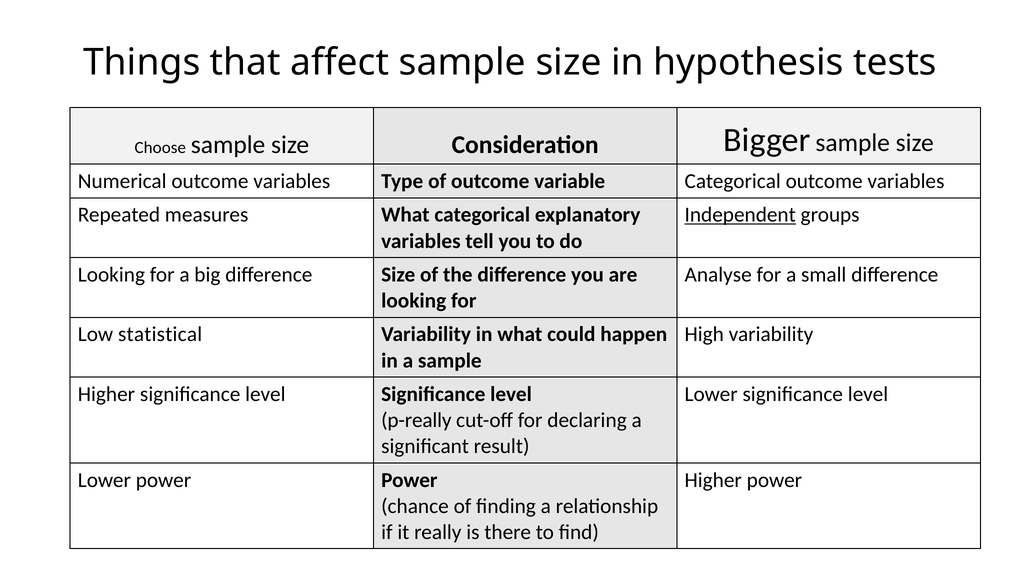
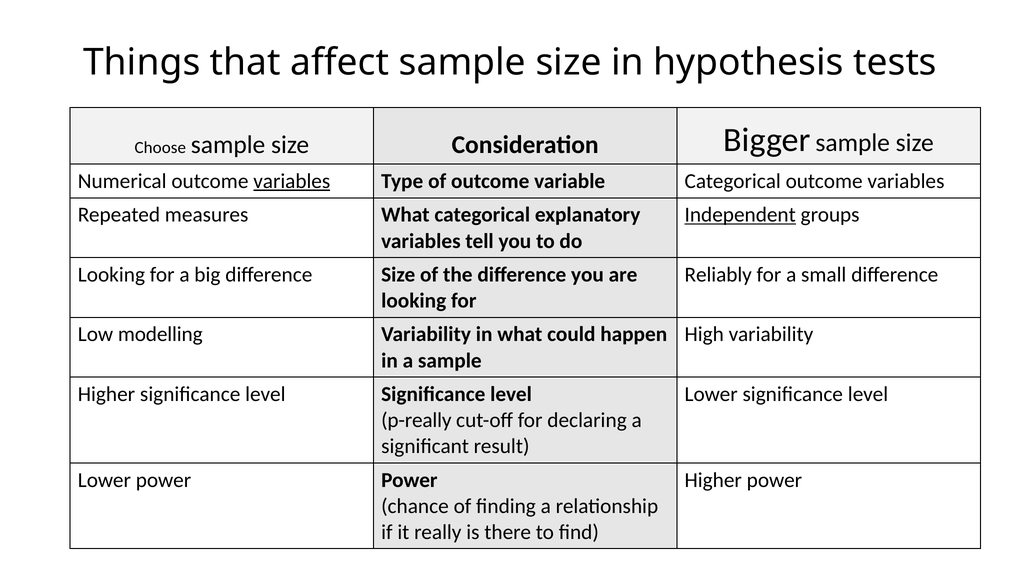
variables at (292, 181) underline: none -> present
Analyse: Analyse -> Reliably
statistical: statistical -> modelling
